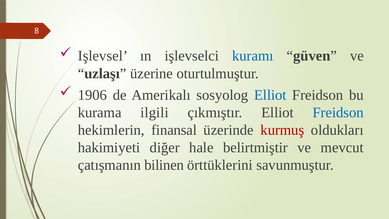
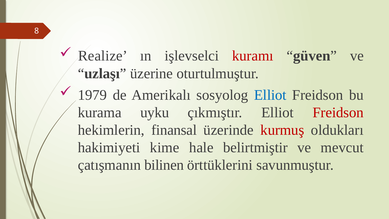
Işlevsel: Işlevsel -> Realize
kuramı colour: blue -> red
1906: 1906 -> 1979
ilgili: ilgili -> uyku
Freidson at (338, 112) colour: blue -> red
diğer: diğer -> kime
